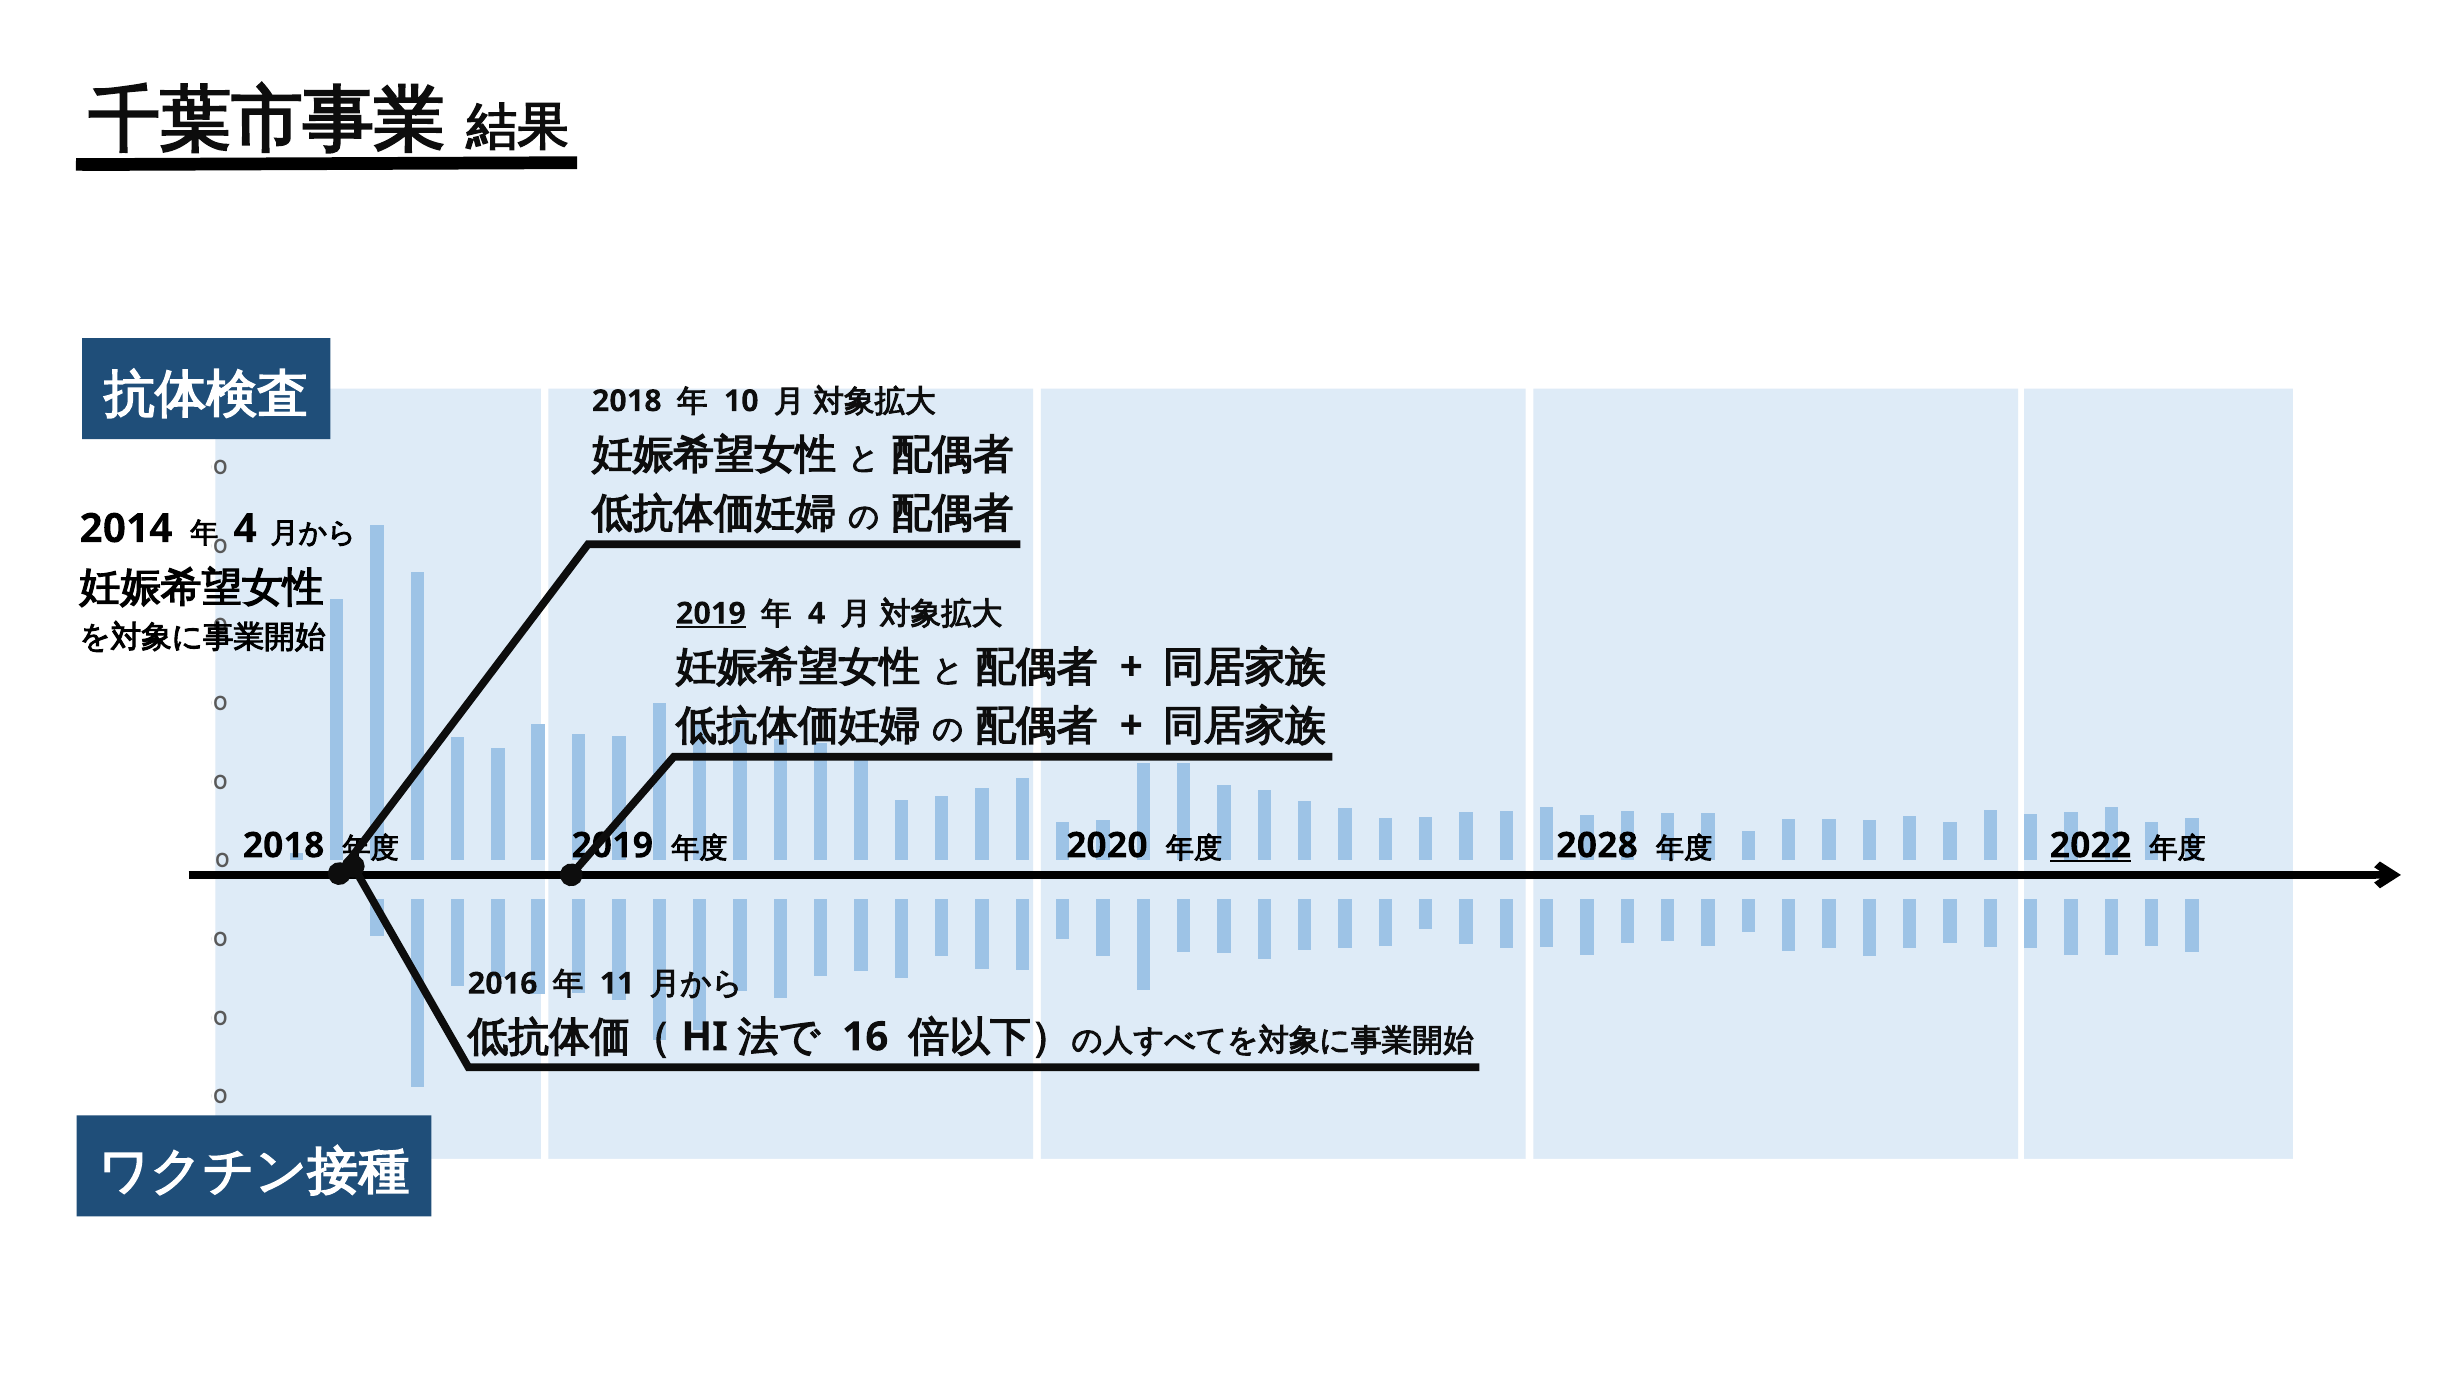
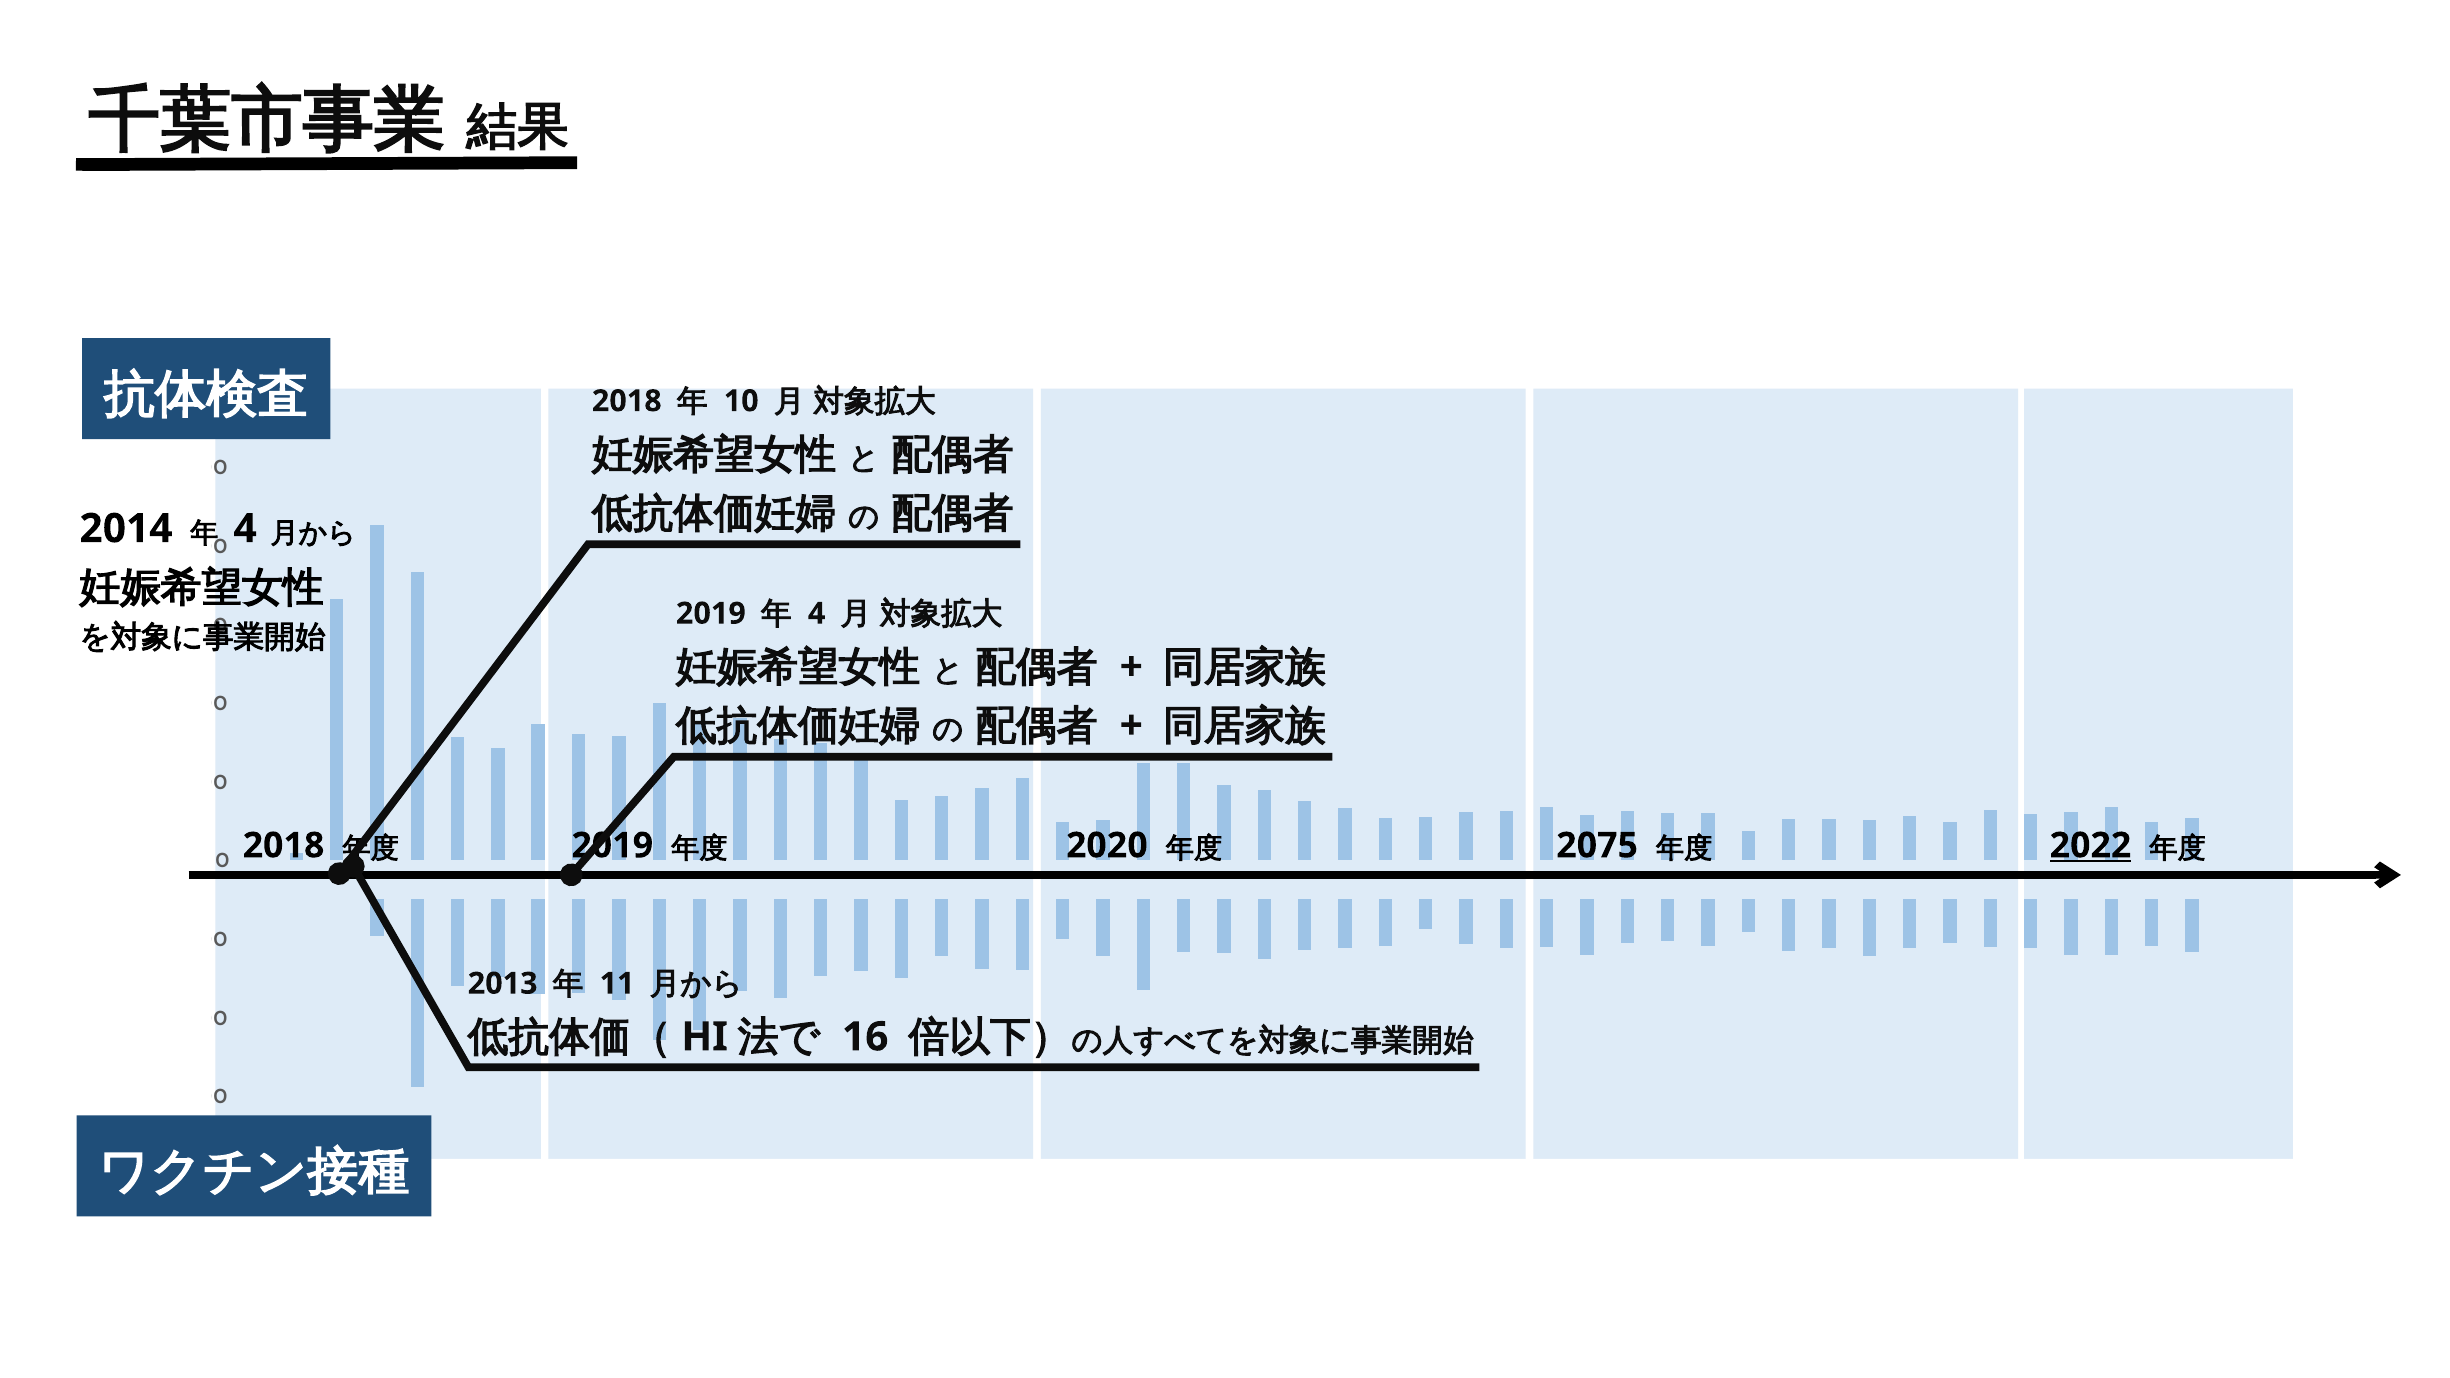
2019 at (711, 614) underline: present -> none
2028: 2028 -> 2075
2016: 2016 -> 2013
